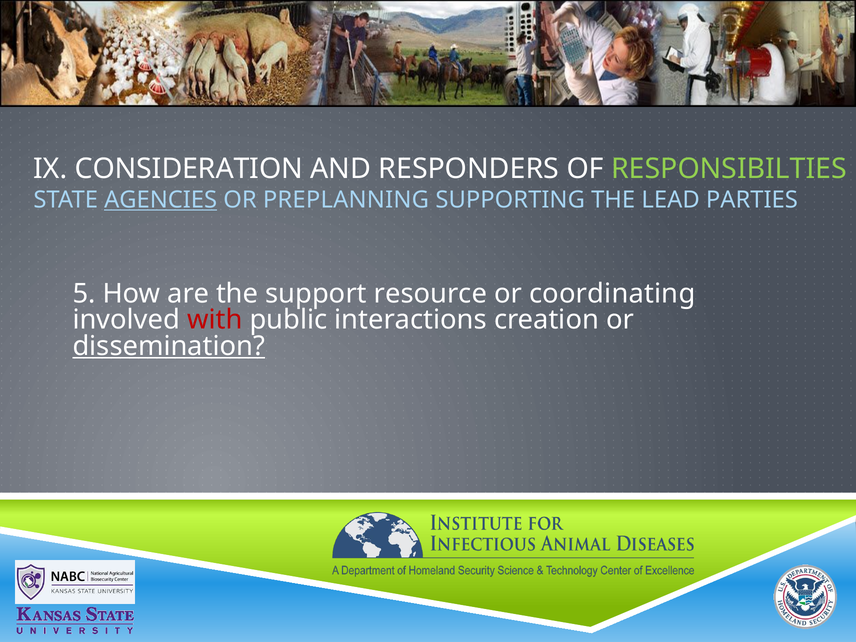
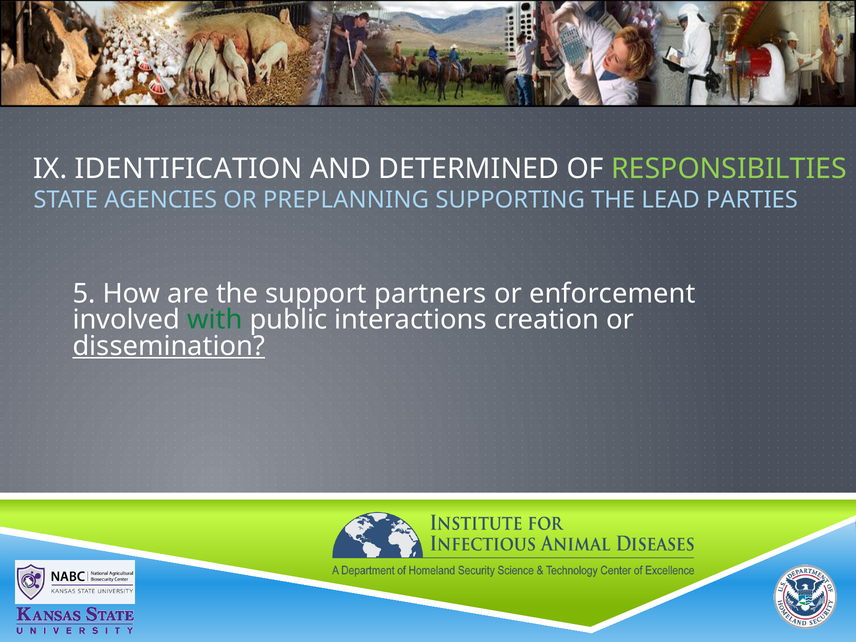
CONSIDERATION: CONSIDERATION -> IDENTIFICATION
RESPONDERS: RESPONDERS -> DETERMINED
AGENCIES underline: present -> none
resource: resource -> partners
coordinating: coordinating -> enforcement
with colour: red -> green
